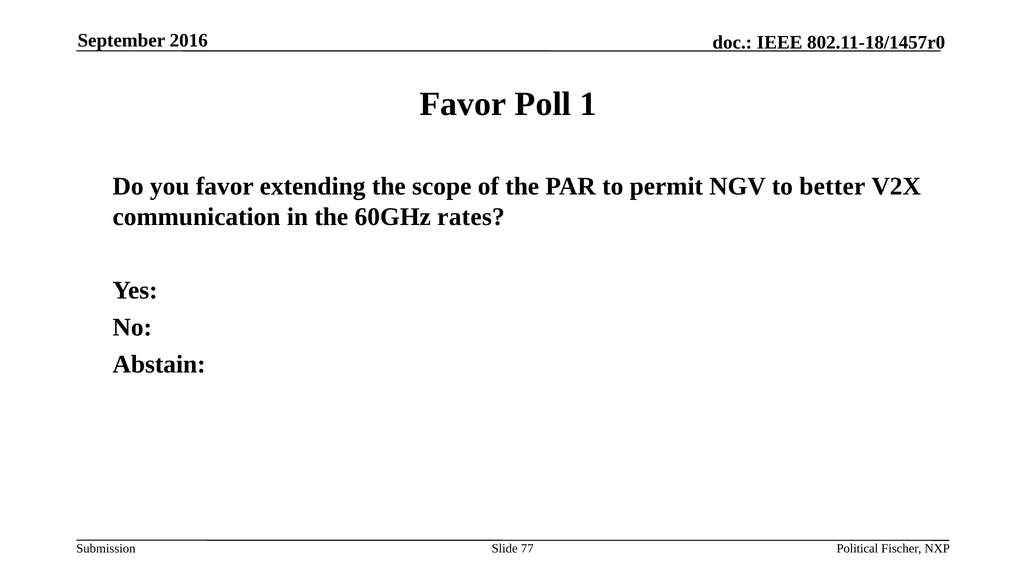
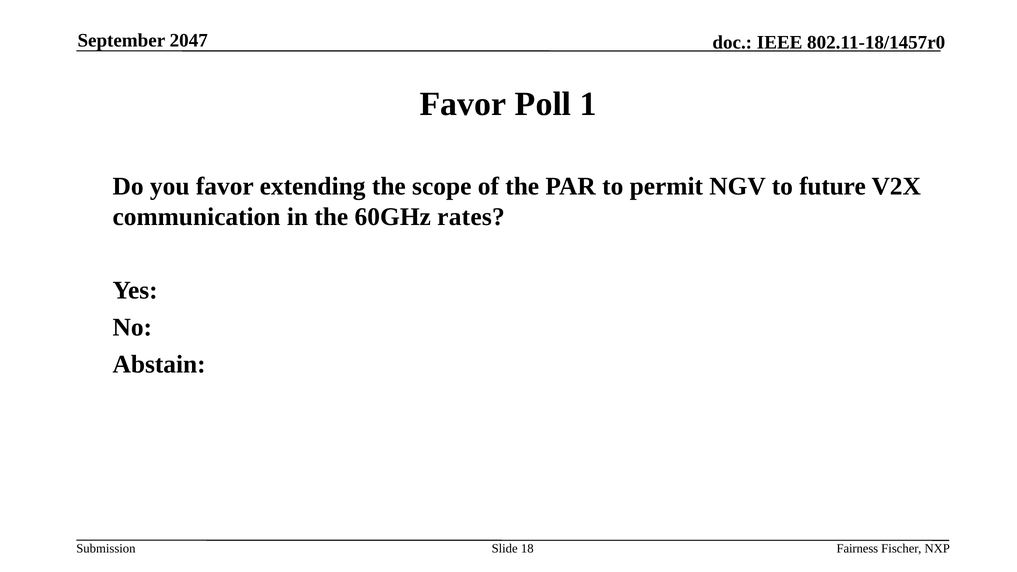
2016: 2016 -> 2047
better: better -> future
77: 77 -> 18
Political: Political -> Fairness
